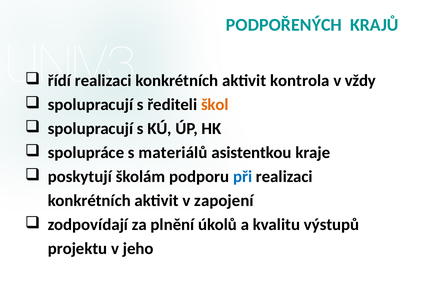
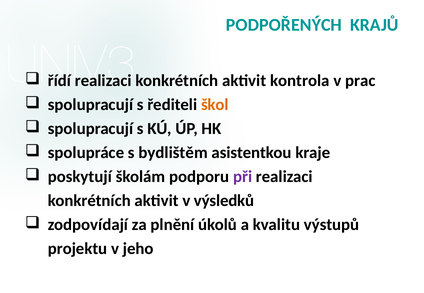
vždy: vždy -> prac
materiálů: materiálů -> bydlištěm
při colour: blue -> purple
zapojení: zapojení -> výsledků
